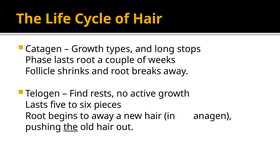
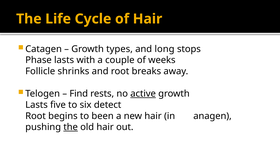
lasts root: root -> with
active underline: none -> present
pieces: pieces -> detect
to away: away -> been
